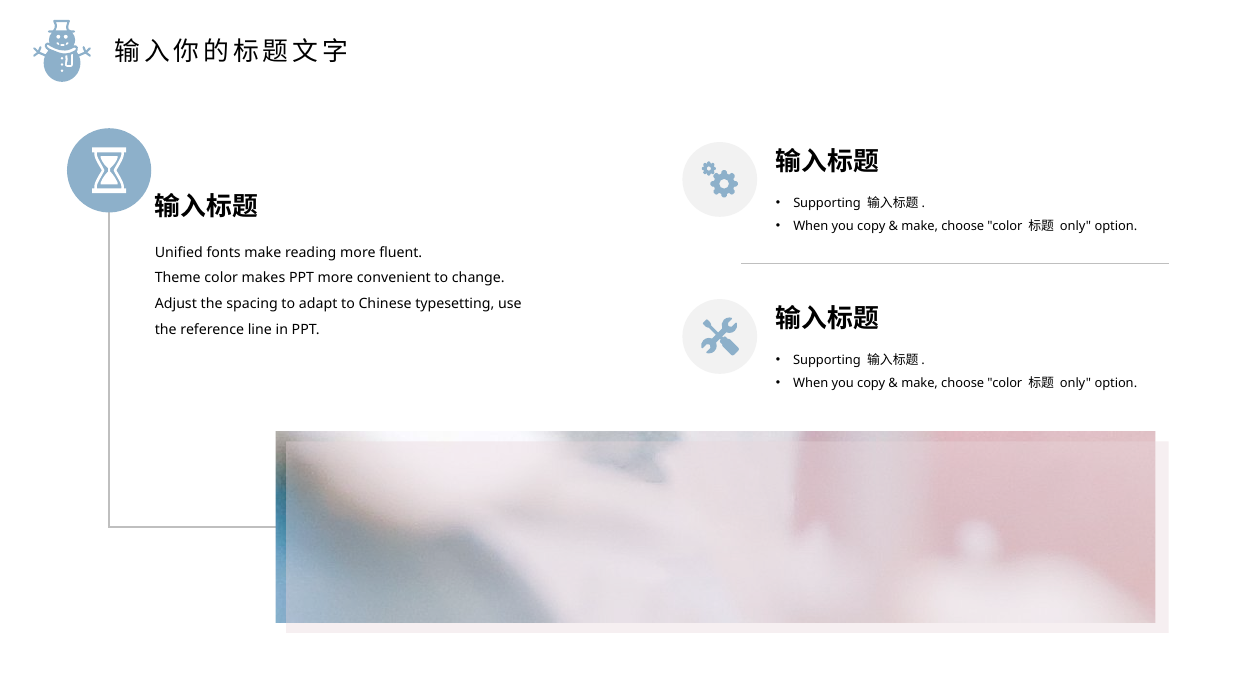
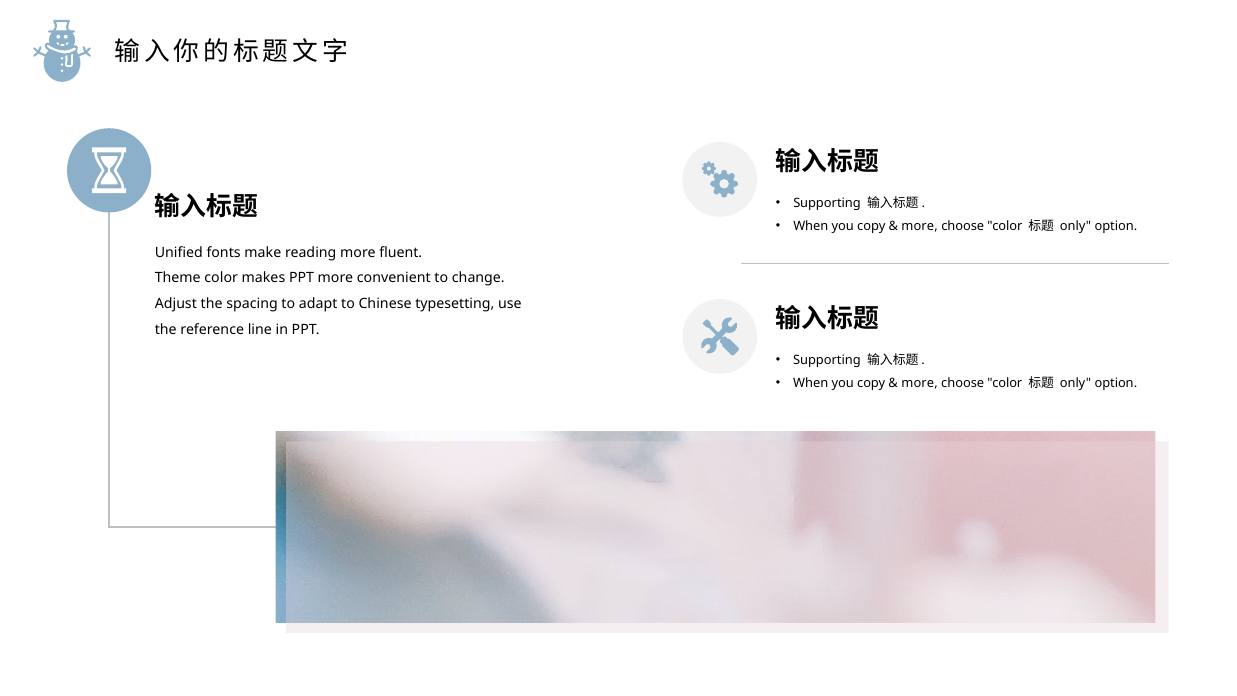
make at (920, 226): make -> more
make at (920, 383): make -> more
